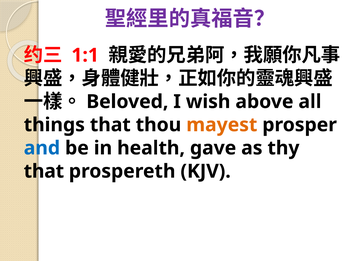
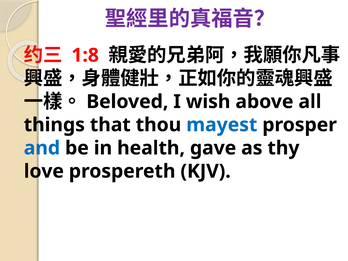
1:1: 1:1 -> 1:8
mayest colour: orange -> blue
that at (44, 171): that -> love
